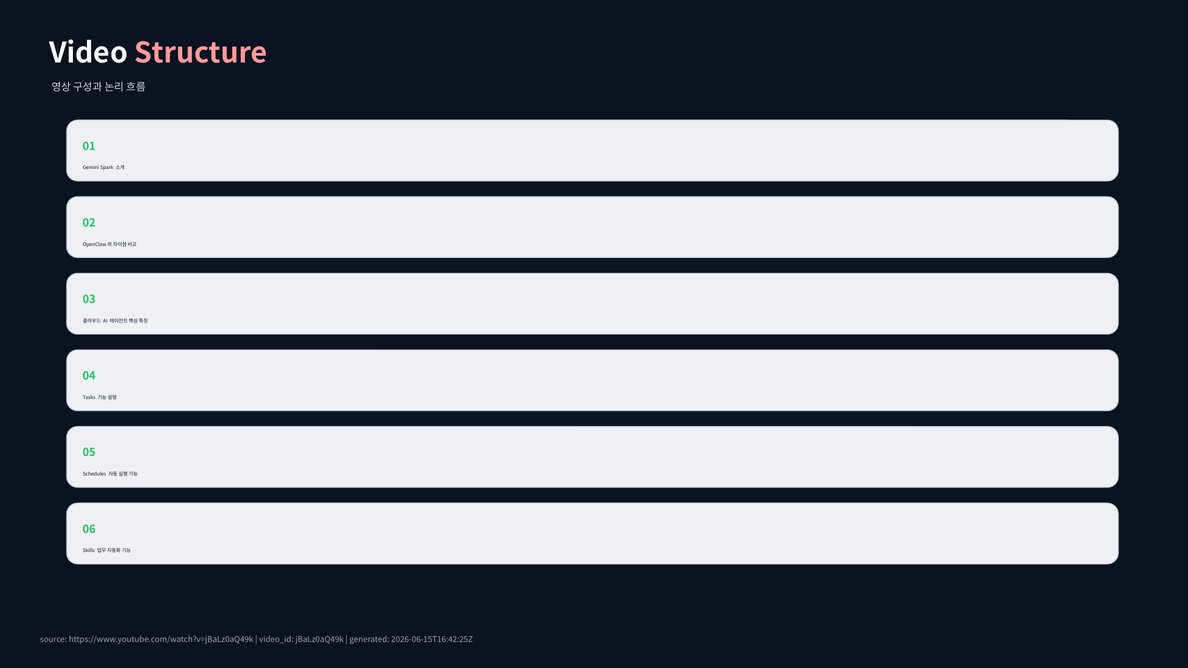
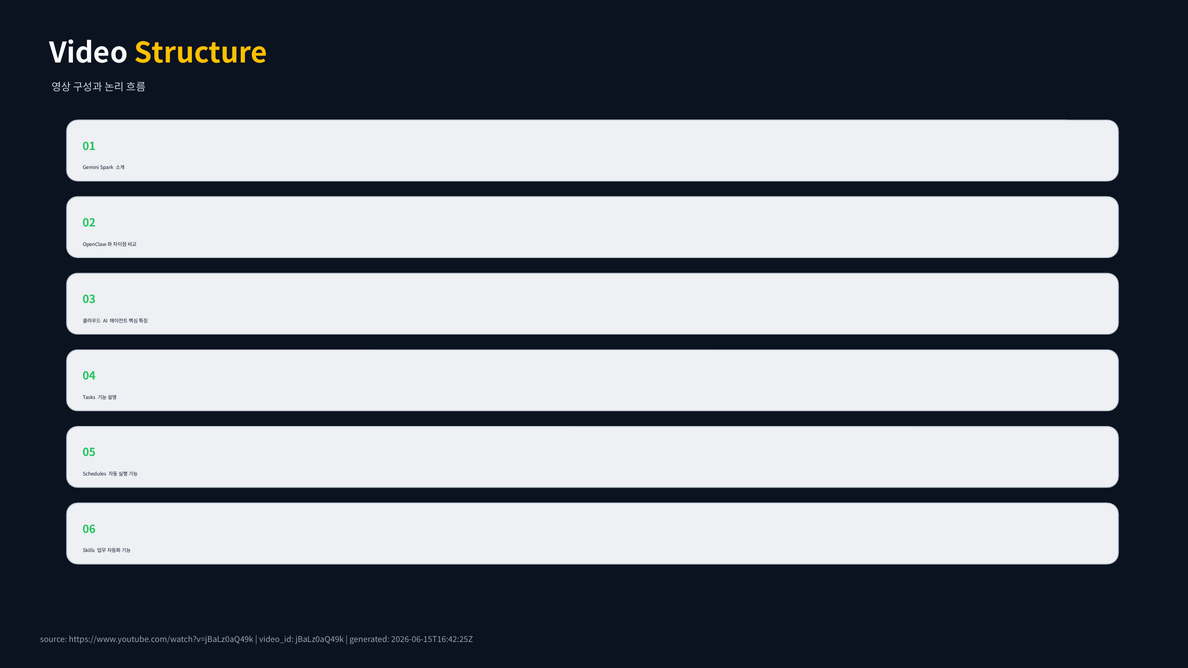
Structure colour: pink -> yellow
